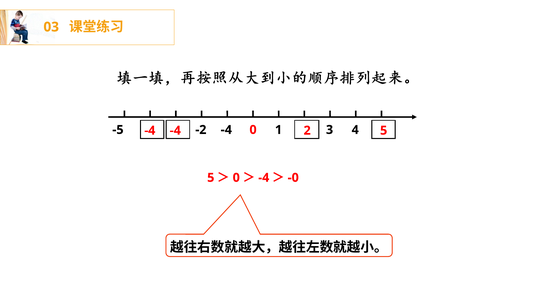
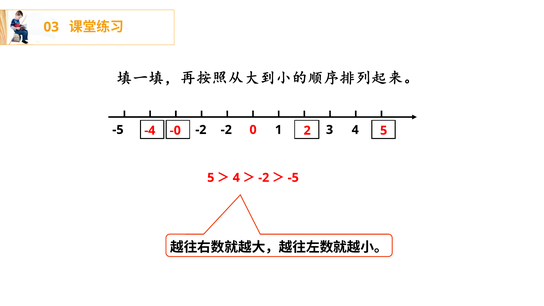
-4 at (226, 130): -4 -> -2
-4 -4: -4 -> -0
0 at (236, 178): 0 -> 4
-4 at (264, 178): -4 -> -2
-0 at (293, 178): -0 -> -5
